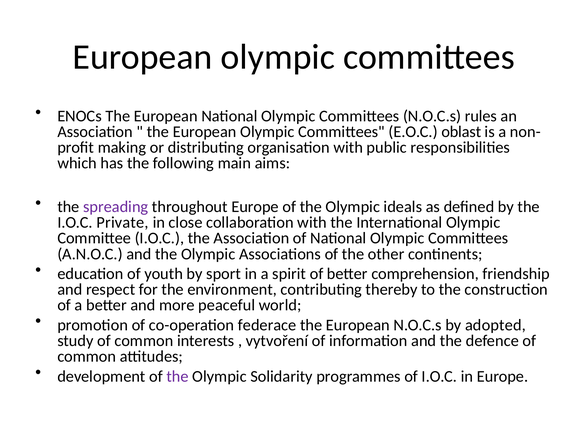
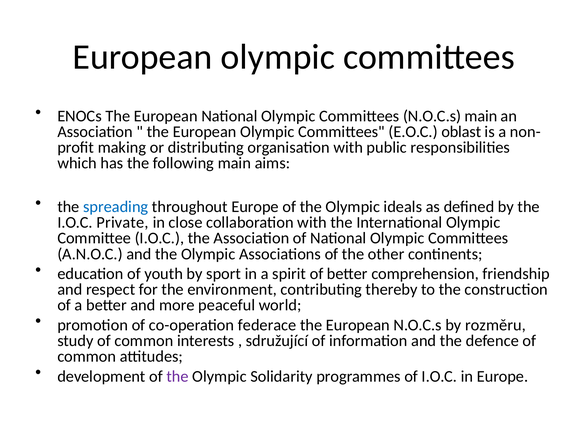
N.O.C.s rules: rules -> main
spreading colour: purple -> blue
adopted: adopted -> rozměru
vytvoření: vytvoření -> sdružující
